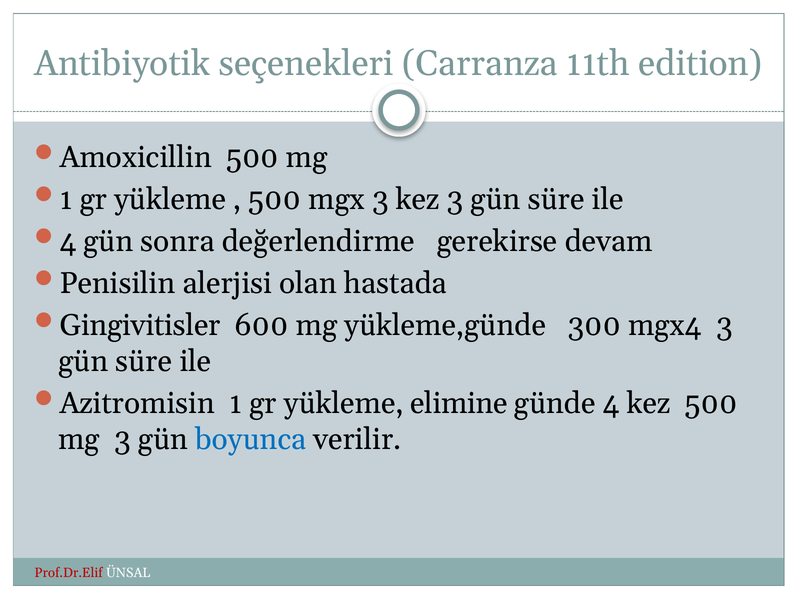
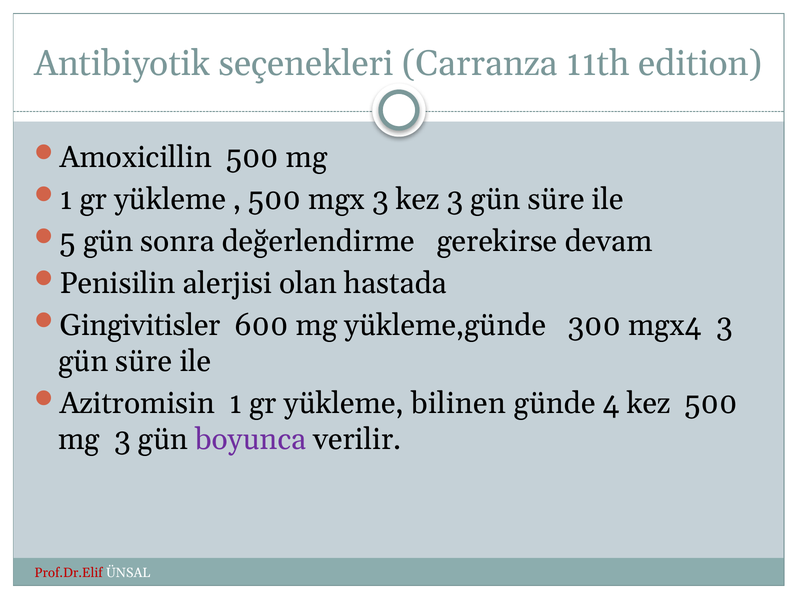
4 at (68, 241): 4 -> 5
elimine: elimine -> bilinen
boyunca colour: blue -> purple
